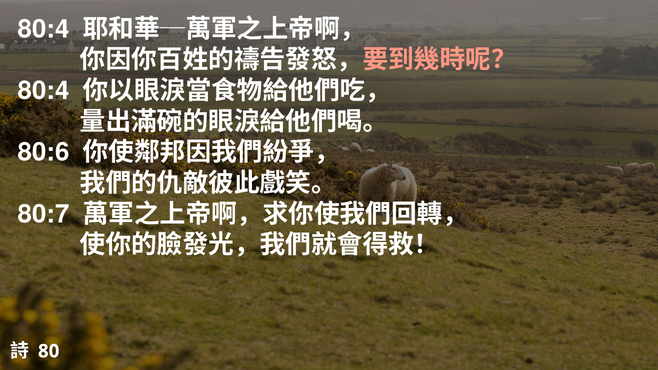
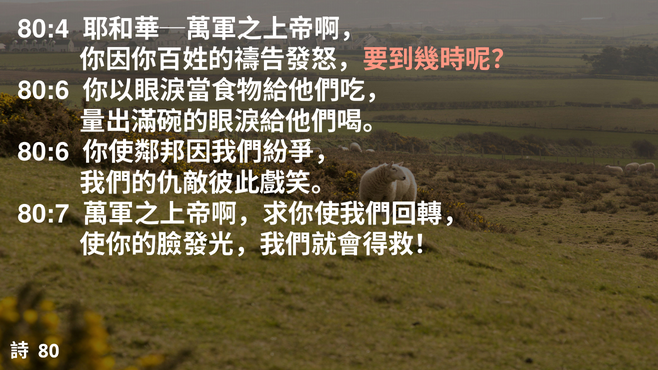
80:4 at (44, 91): 80:4 -> 80:6
